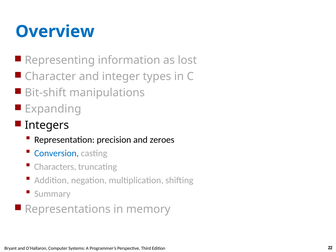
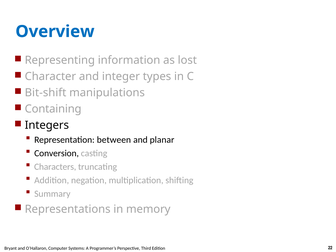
Expanding: Expanding -> Containing
precision: precision -> between
zeroes: zeroes -> planar
Conversion colour: blue -> black
